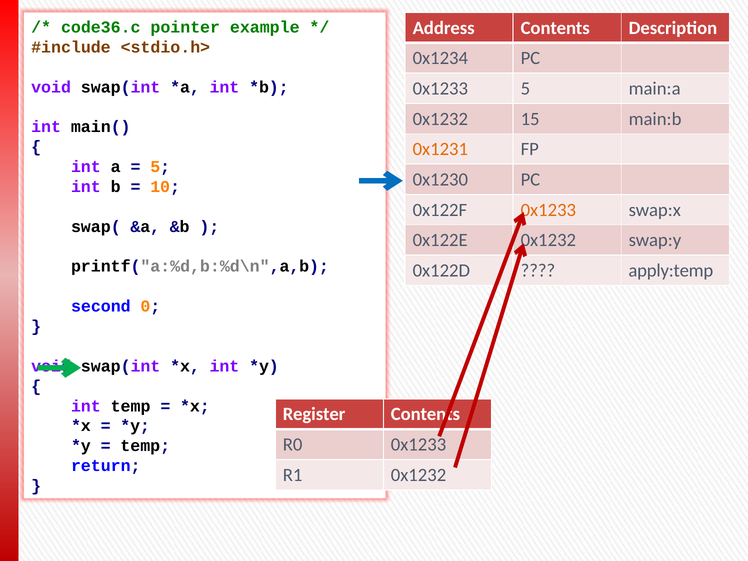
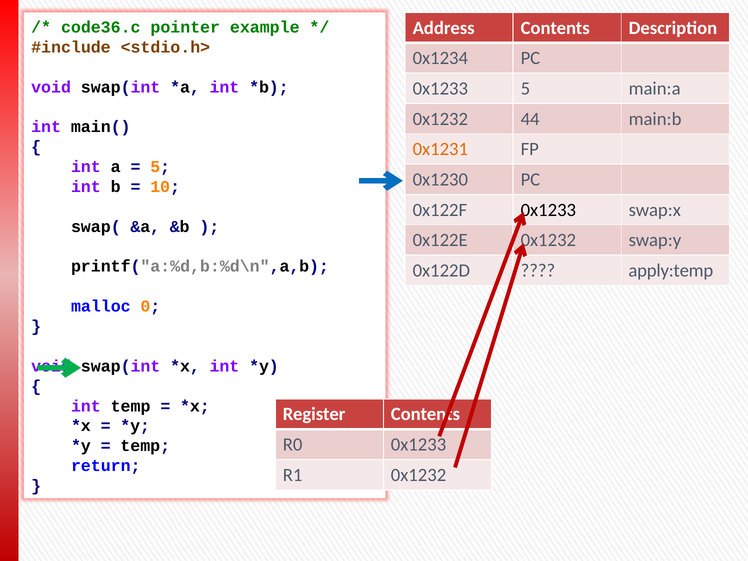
15: 15 -> 44
0x1233 at (548, 210) colour: orange -> black
second: second -> malloc
